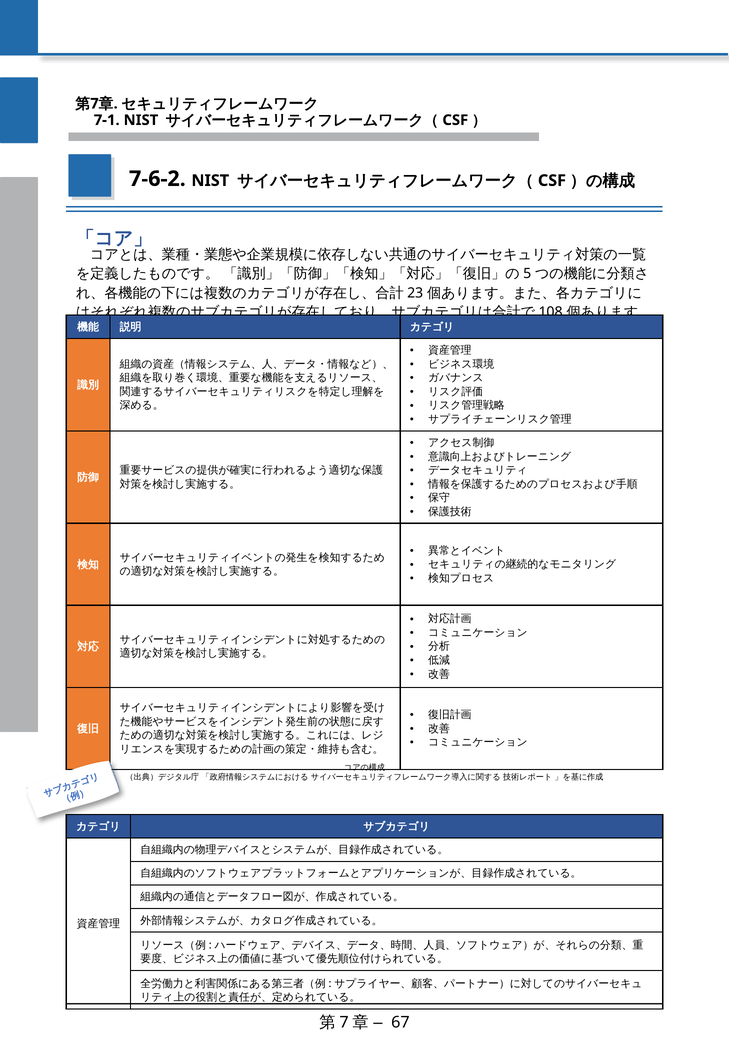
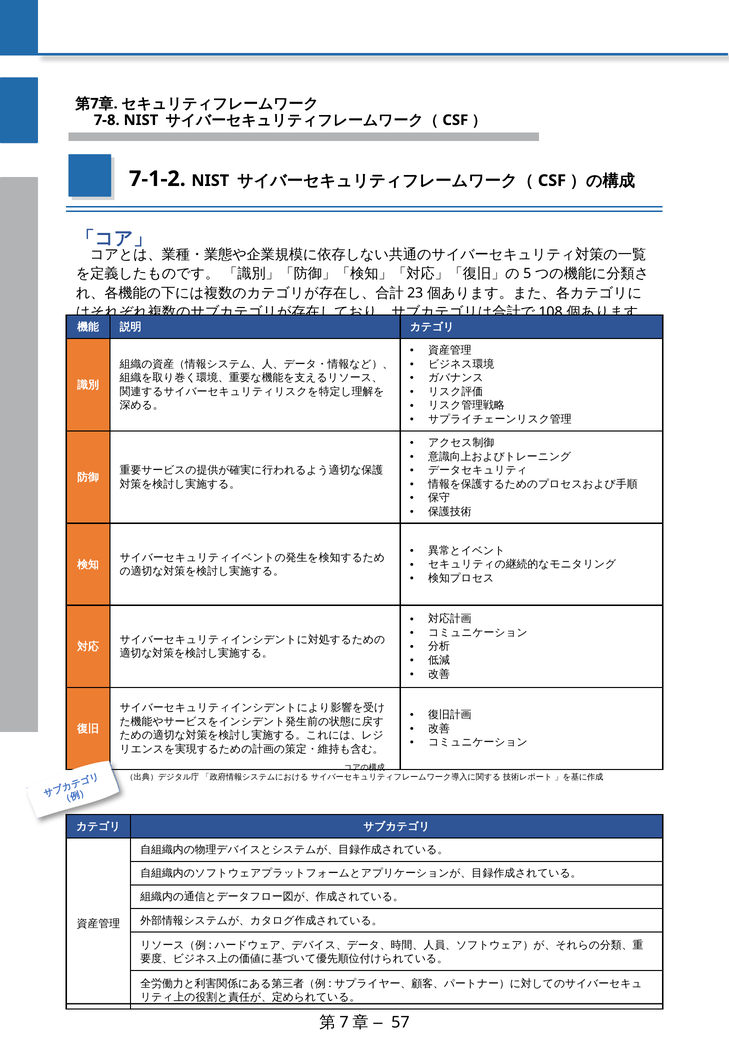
7-1: 7-1 -> 7-8
7-6-2: 7-6-2 -> 7-1-2
67: 67 -> 57
